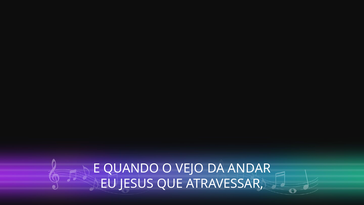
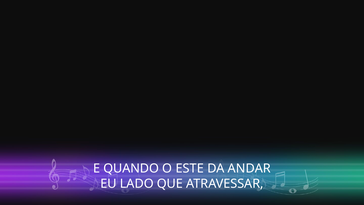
VEJO: VEJO -> ESTE
JESUS: JESUS -> LADO
